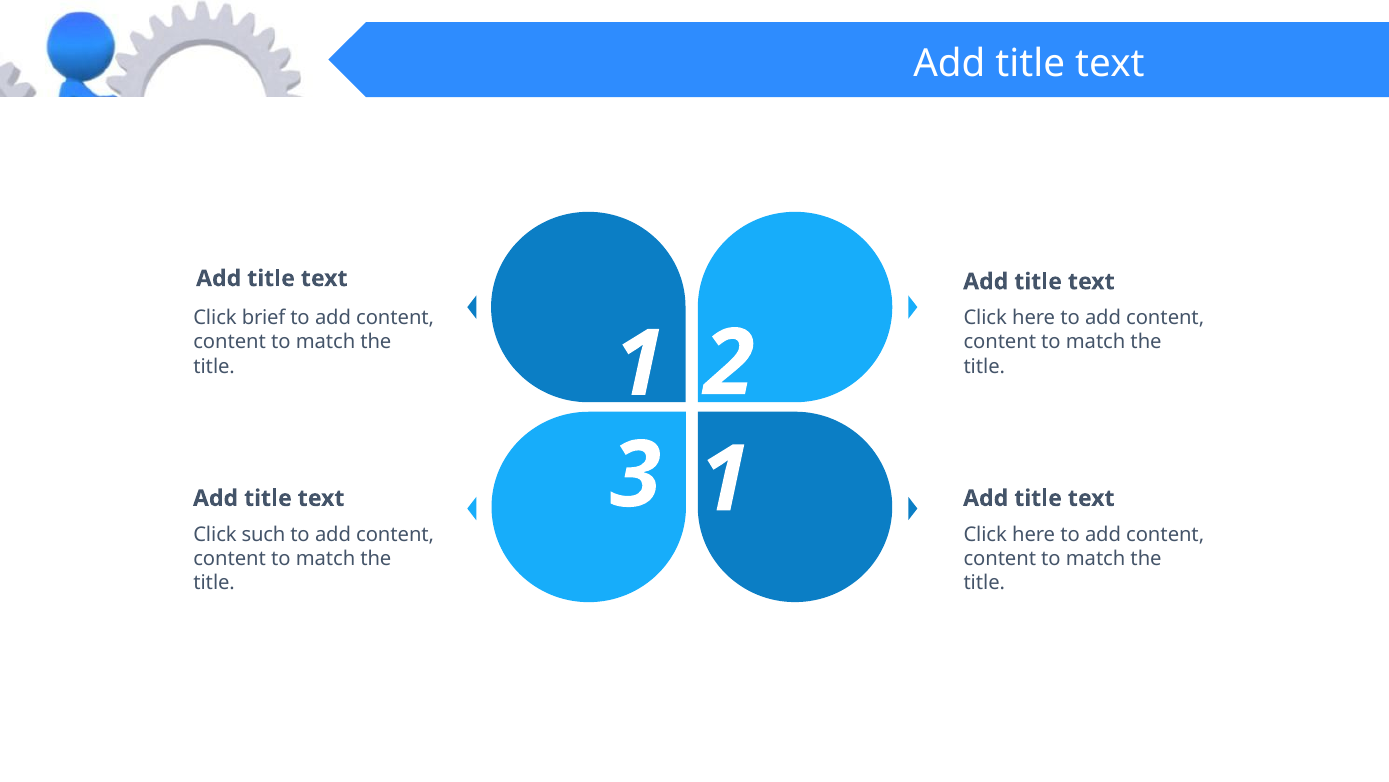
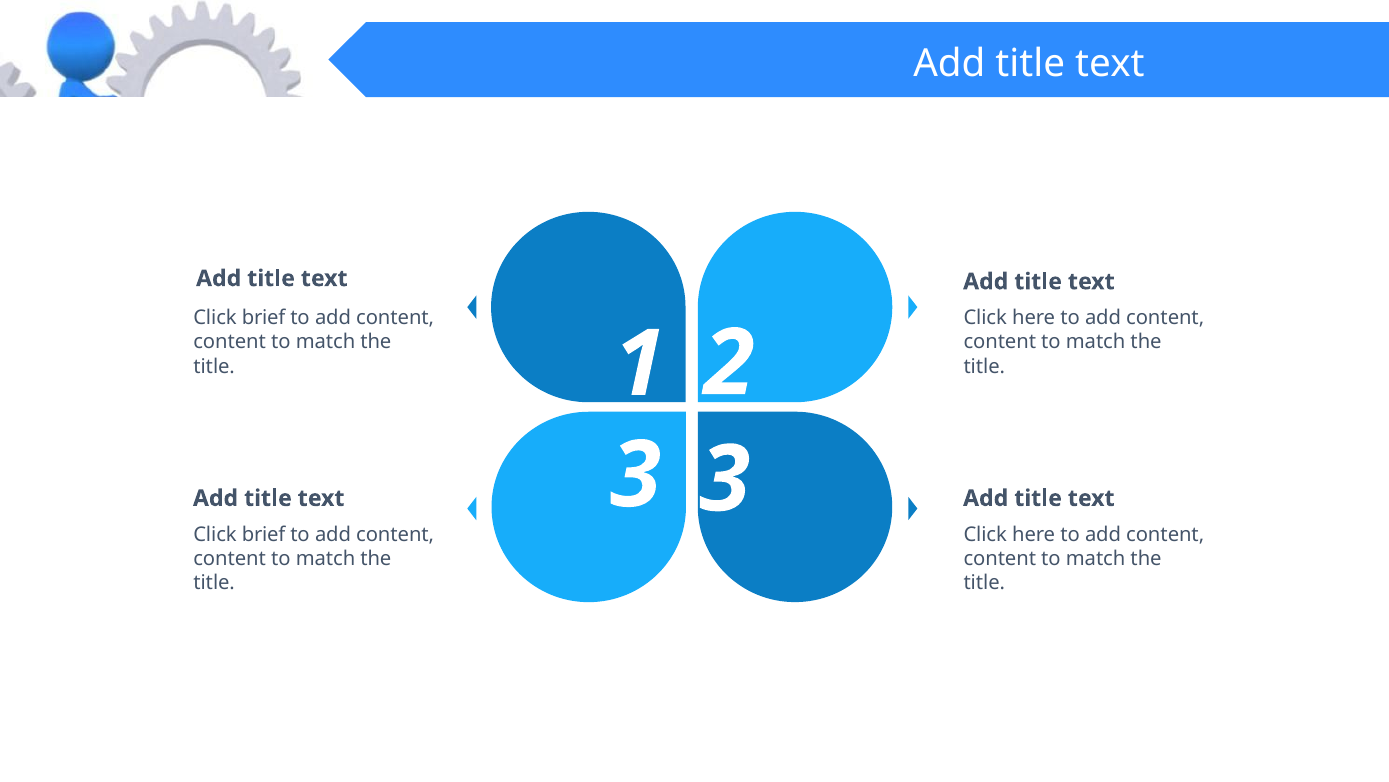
3 1: 1 -> 3
such at (264, 534): such -> brief
